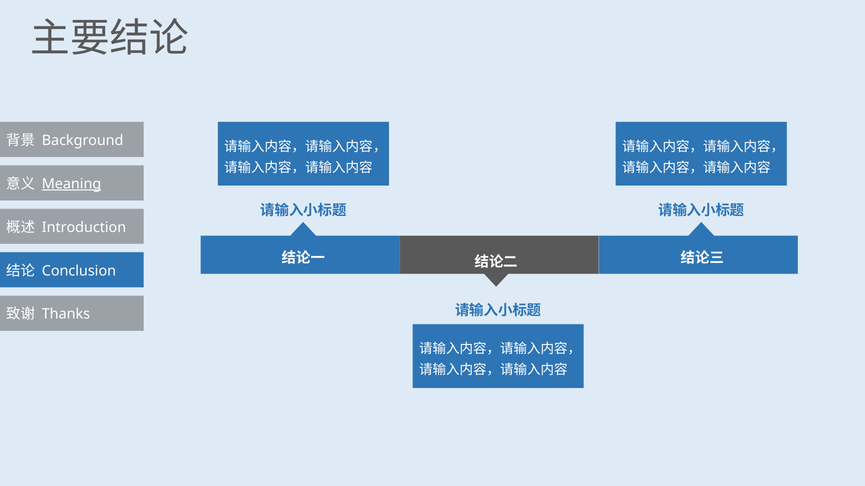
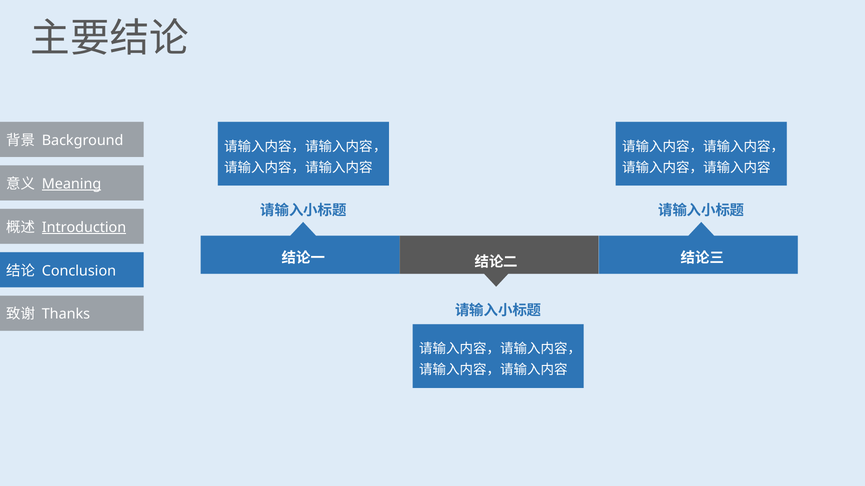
Introduction underline: none -> present
